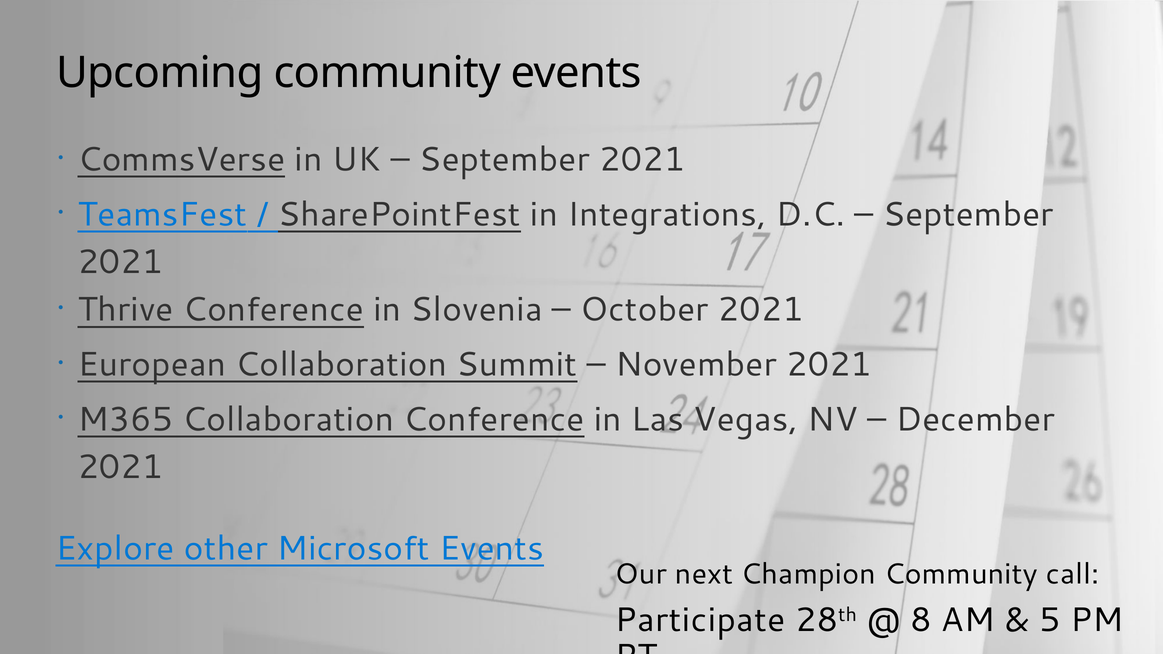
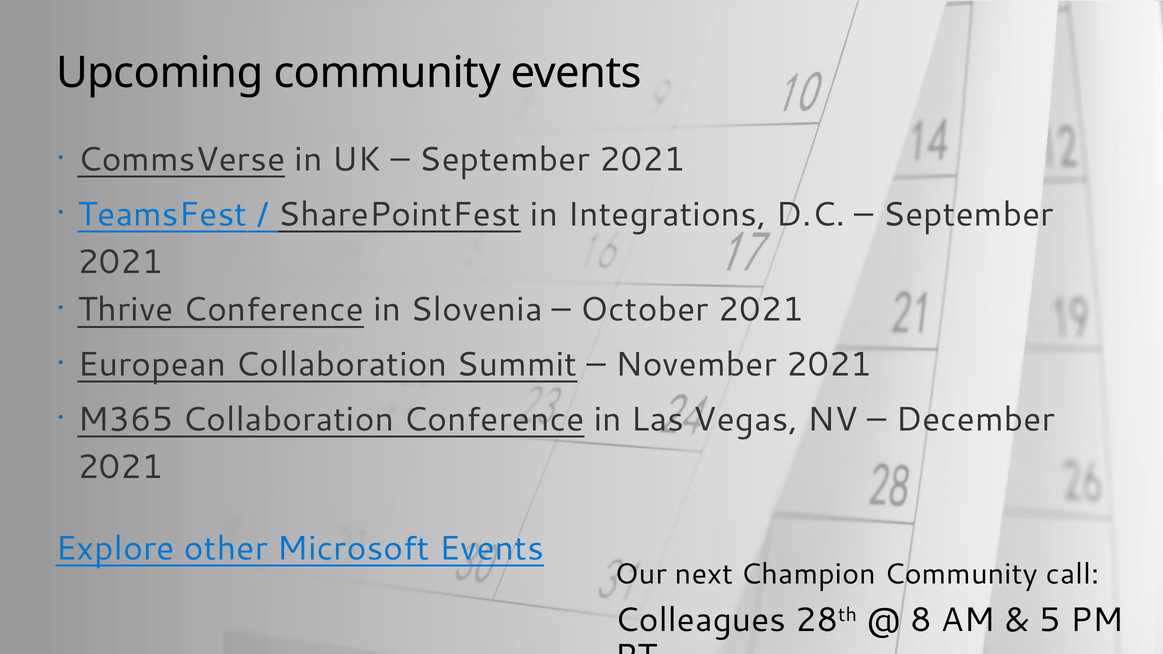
Participate: Participate -> Colleagues
